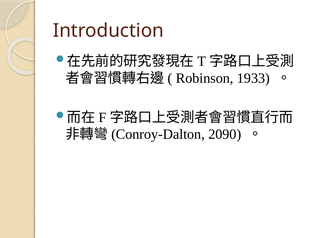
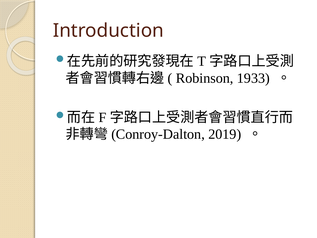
2090: 2090 -> 2019
